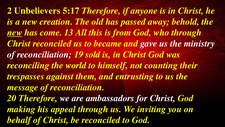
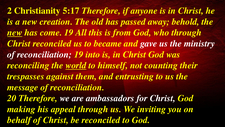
Unbelievers: Unbelievers -> Christianity
come 13: 13 -> 19
sold: sold -> into
world underline: none -> present
